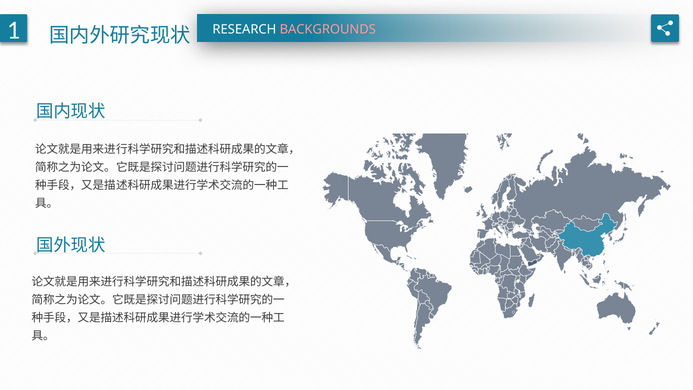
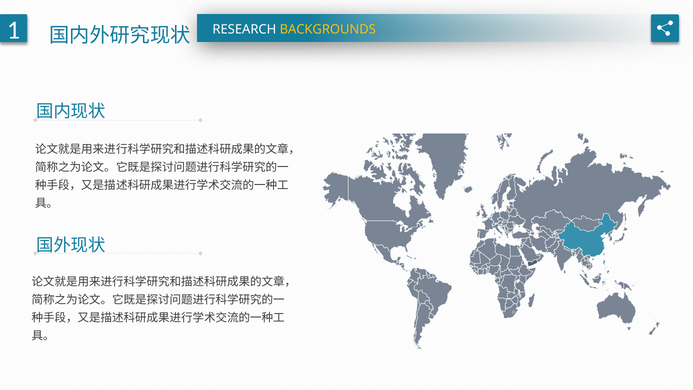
BACKGROUNDS colour: pink -> yellow
